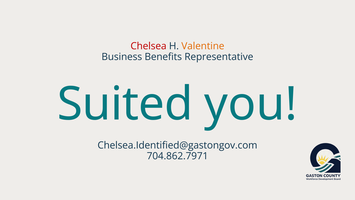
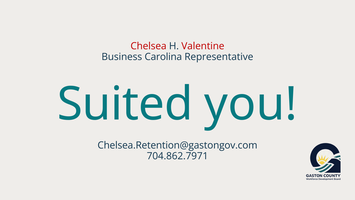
Valentine colour: orange -> red
Benefits: Benefits -> Carolina
Chelsea.Identified@gastongov.com: Chelsea.Identified@gastongov.com -> Chelsea.Retention@gastongov.com
